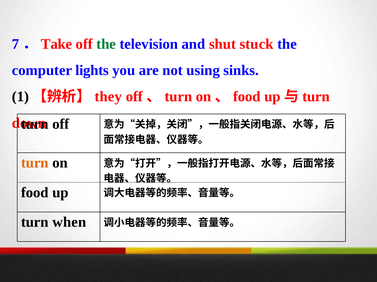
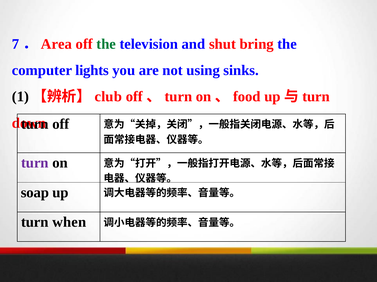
Take: Take -> Area
stuck: stuck -> bring
they: they -> club
turn at (35, 163) colour: orange -> purple
food at (35, 193): food -> soap
